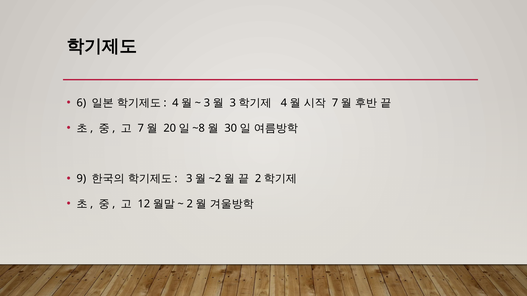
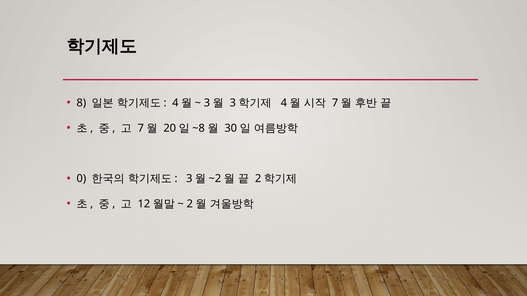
6: 6 -> 8
9: 9 -> 0
